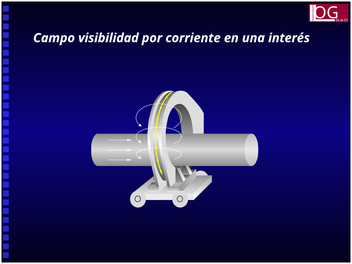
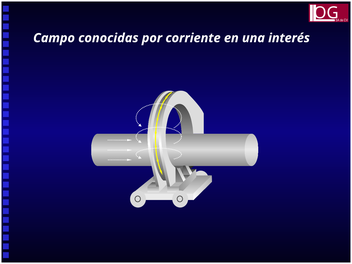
visibilidad: visibilidad -> conocidas
